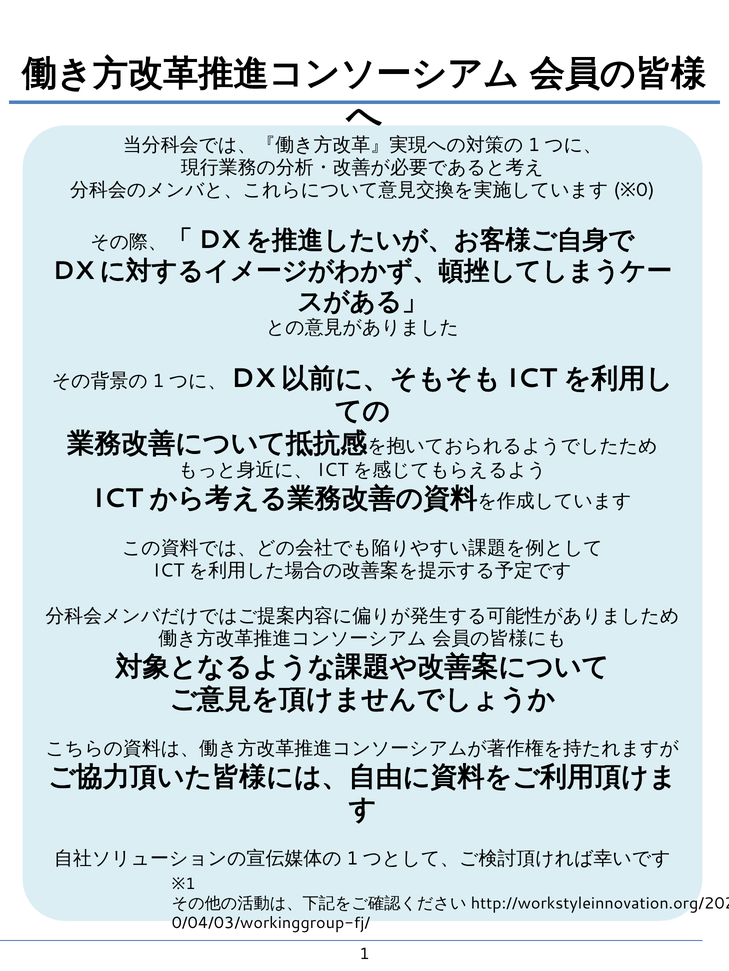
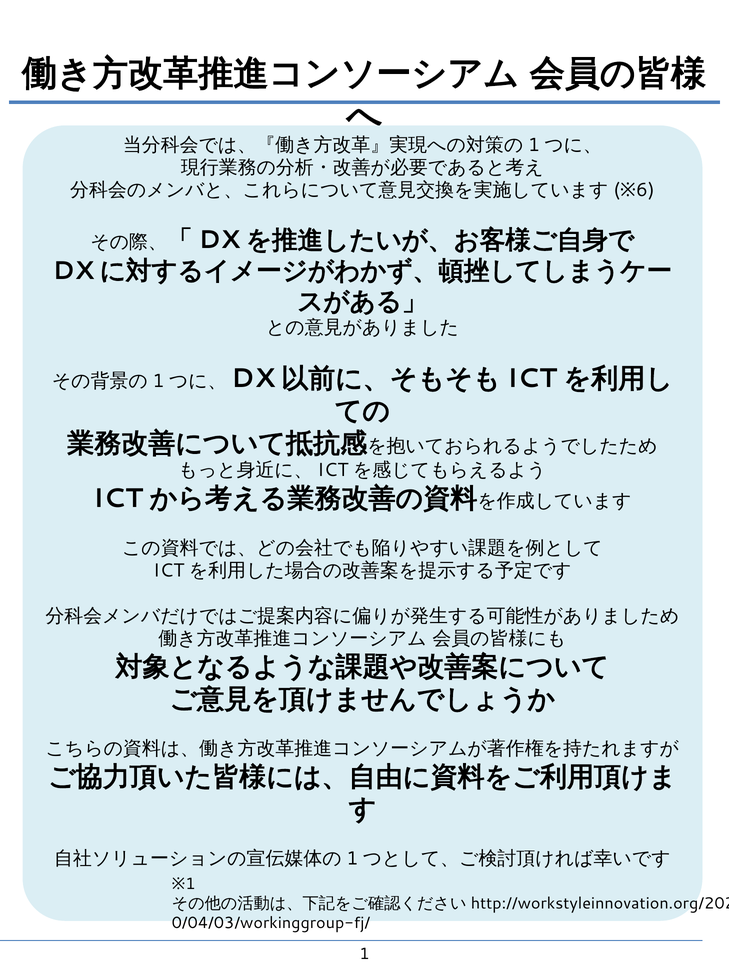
0: 0 -> 6
